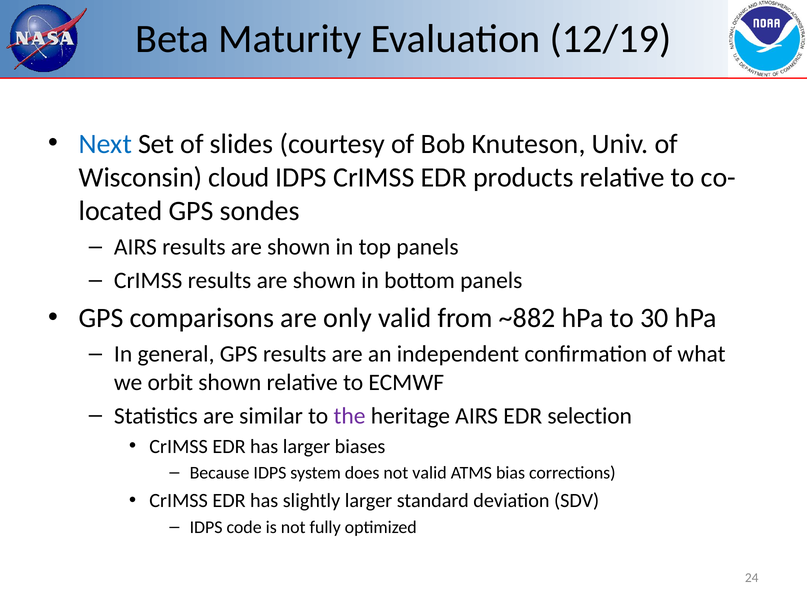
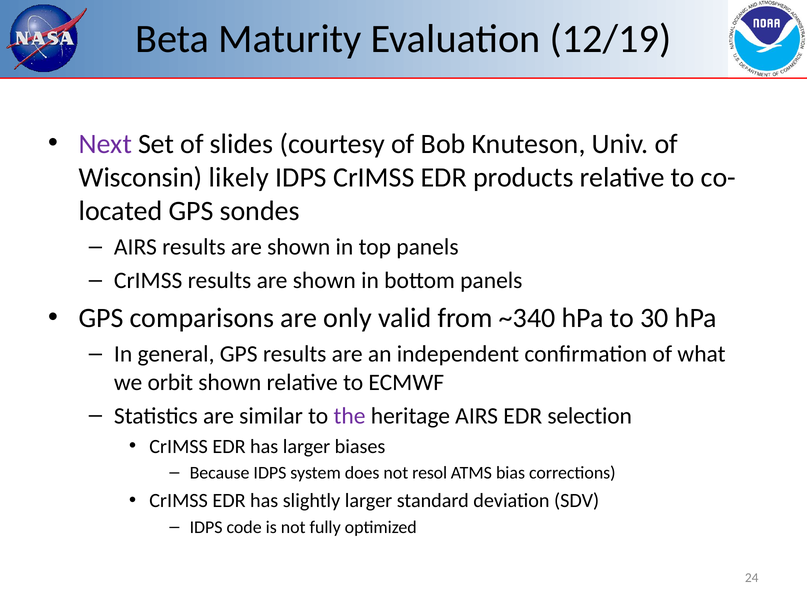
Next colour: blue -> purple
cloud: cloud -> likely
~882: ~882 -> ~340
not valid: valid -> resol
